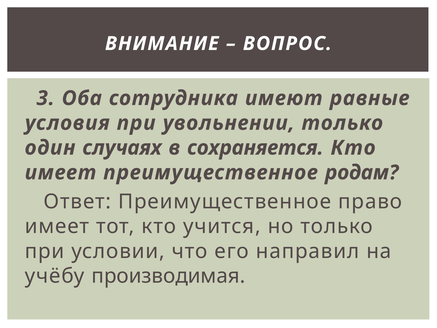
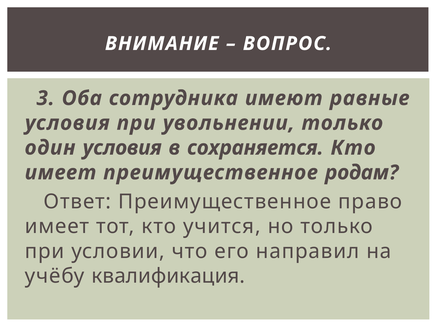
один случаях: случаях -> условия
производимая: производимая -> квалификация
